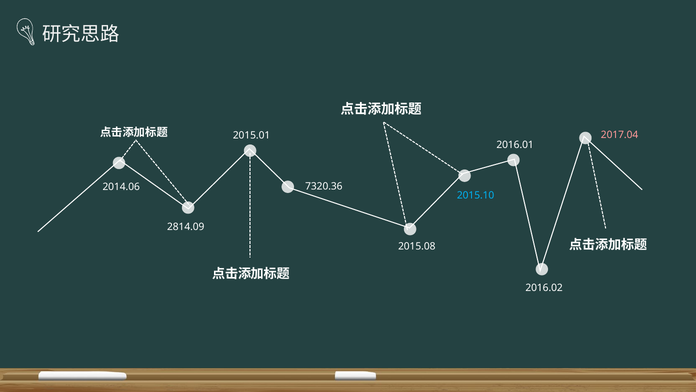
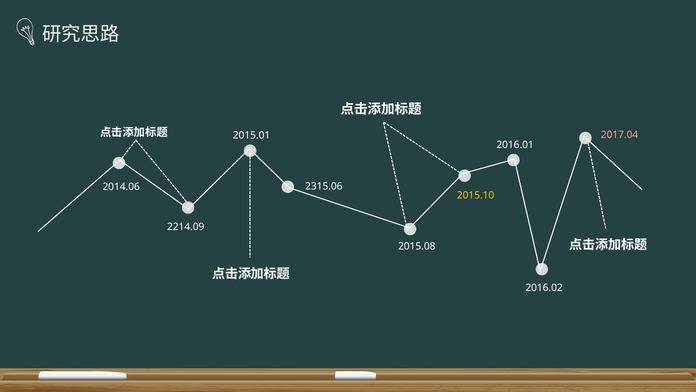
7320.36: 7320.36 -> 2315.06
2015.10 colour: light blue -> yellow
2814.09: 2814.09 -> 2214.09
